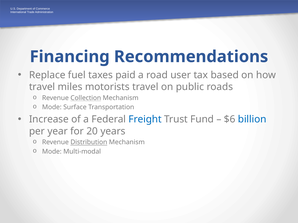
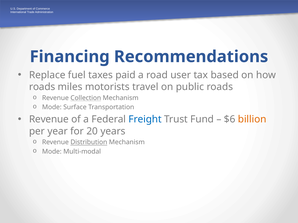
travel at (42, 87): travel -> roads
Increase at (49, 120): Increase -> Revenue
billion colour: blue -> orange
